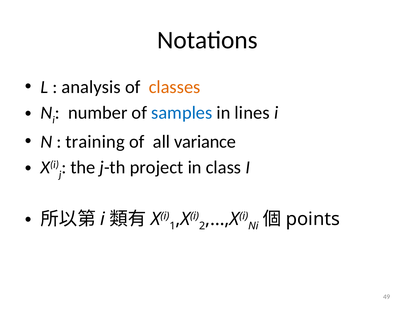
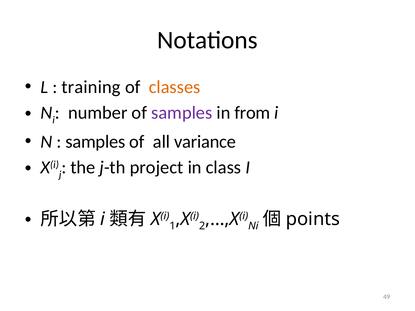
analysis: analysis -> training
samples at (182, 113) colour: blue -> purple
lines: lines -> from
training at (95, 142): training -> samples
